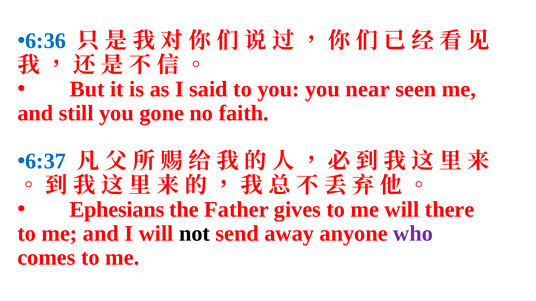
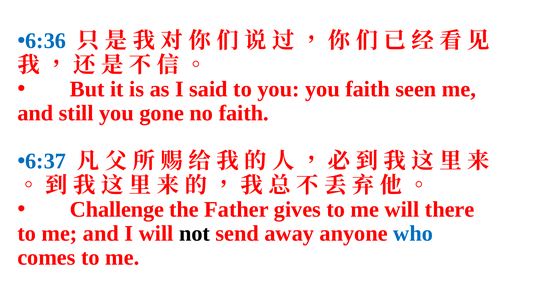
you near: near -> faith
Ephesians: Ephesians -> Challenge
who colour: purple -> blue
